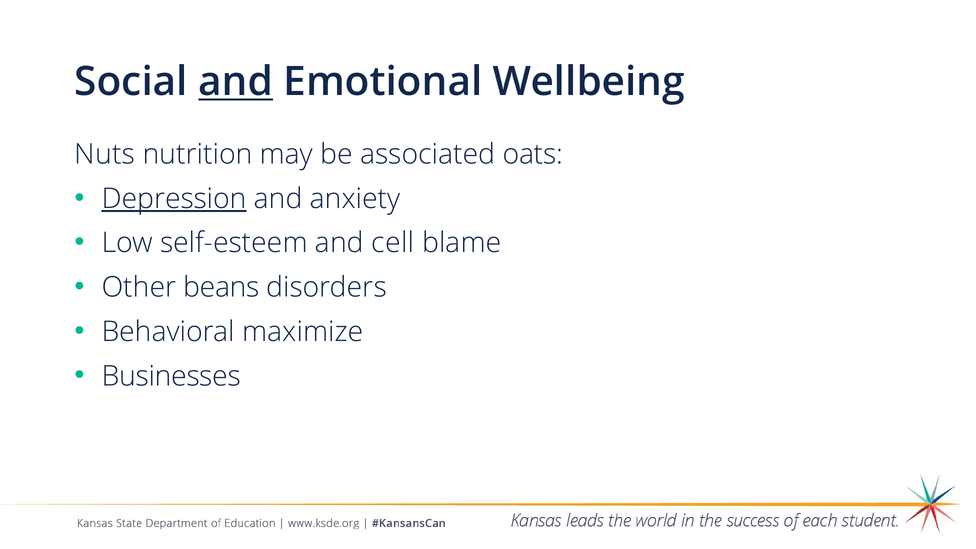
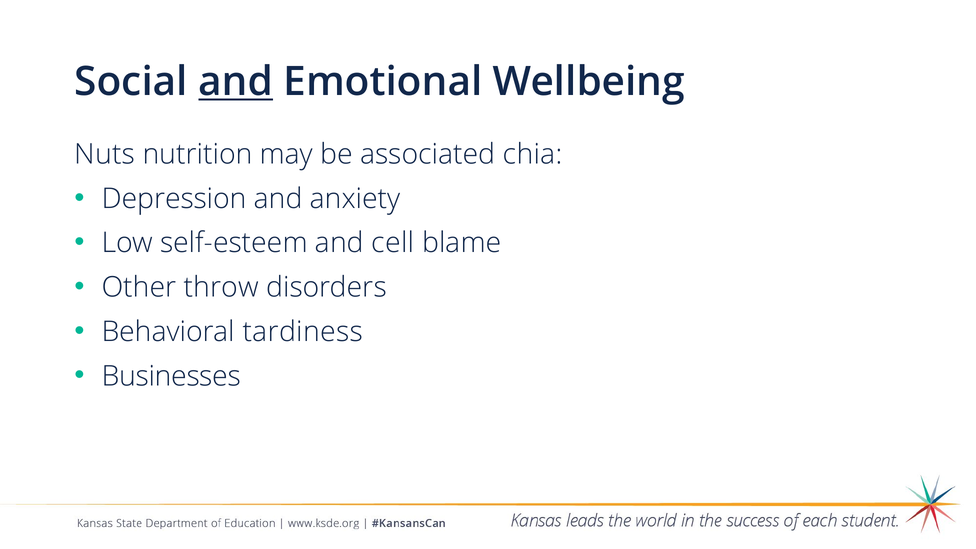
oats: oats -> chia
Depression underline: present -> none
beans: beans -> throw
maximize: maximize -> tardiness
